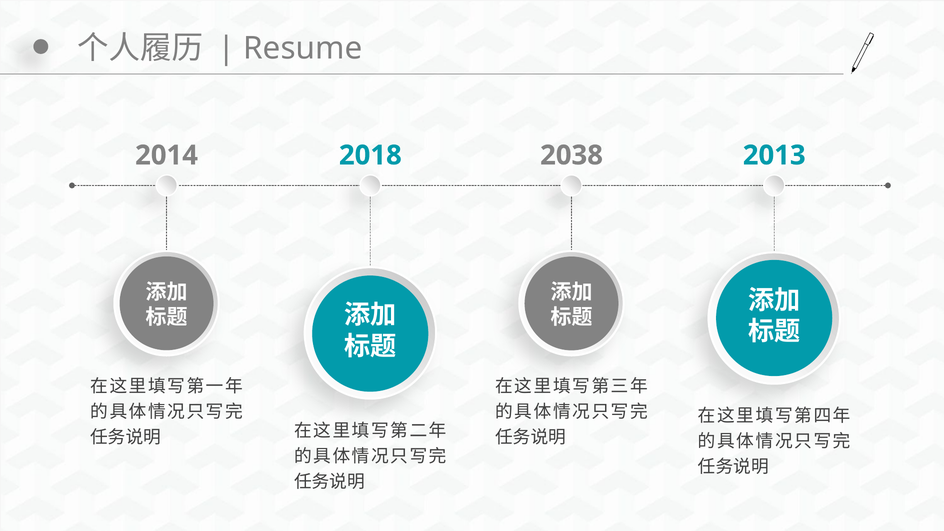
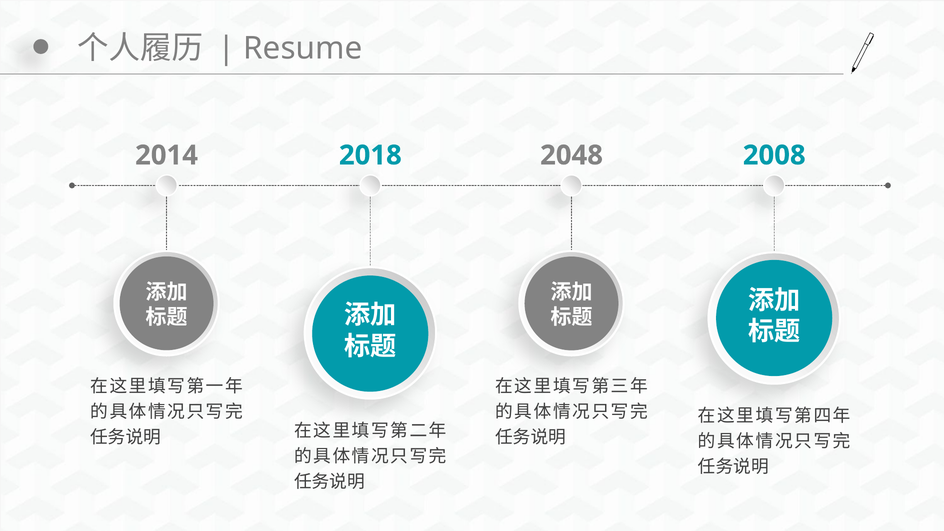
2038: 2038 -> 2048
2013: 2013 -> 2008
